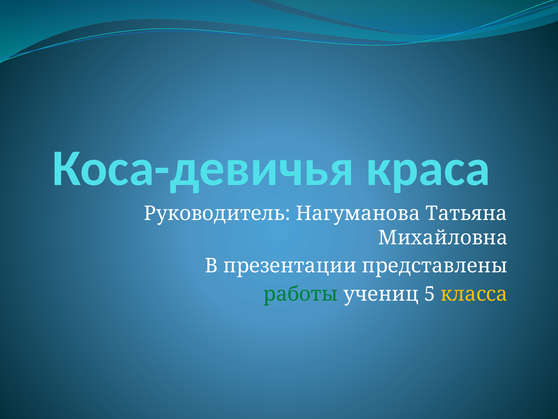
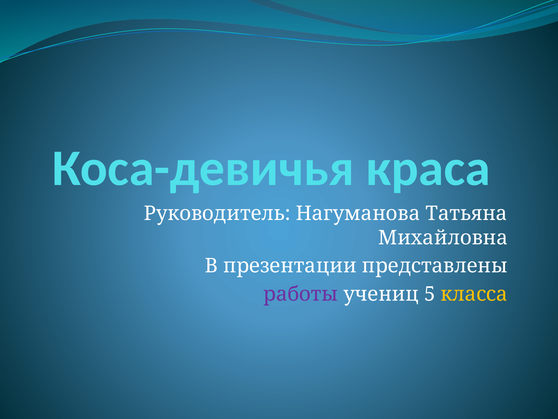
работы colour: green -> purple
